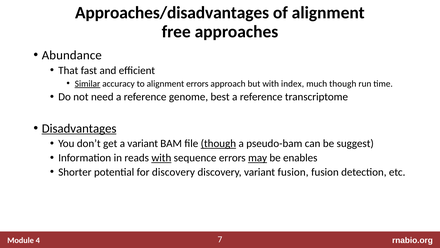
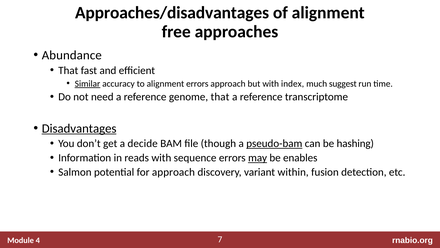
much though: though -> suggest
genome best: best -> that
a variant: variant -> decide
though at (218, 143) underline: present -> none
pseudo-bam underline: none -> present
suggest: suggest -> hashing
with at (161, 158) underline: present -> none
Shorter: Shorter -> Salmon
for discovery: discovery -> approach
variant fusion: fusion -> within
